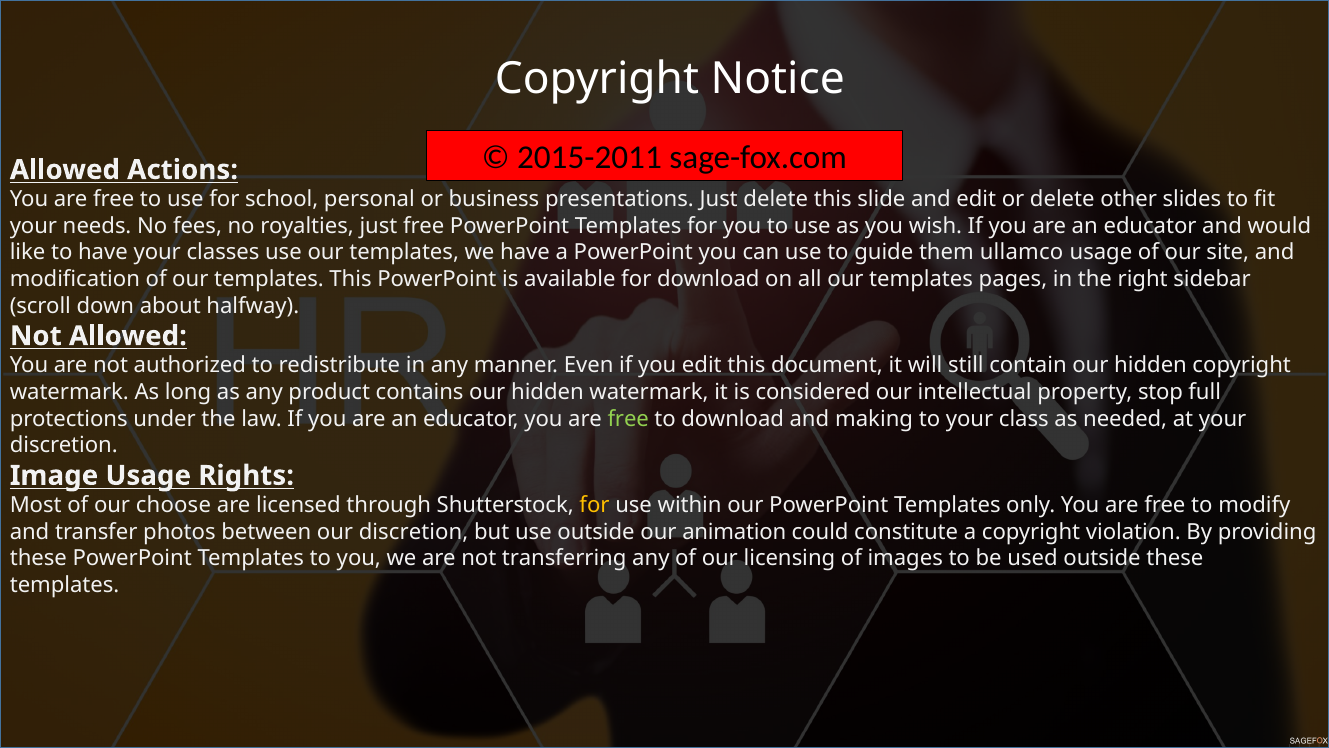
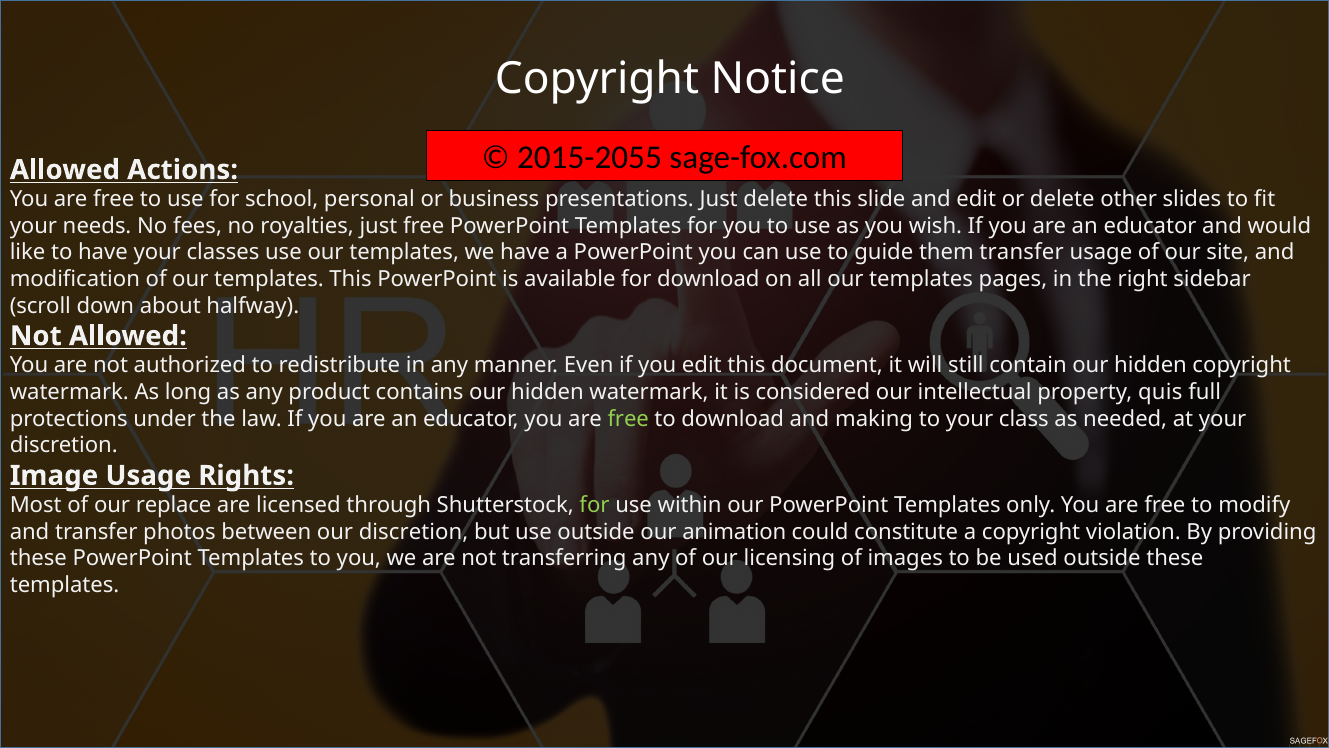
2015-2011: 2015-2011 -> 2015-2055
them ullamco: ullamco -> transfer
stop: stop -> quis
choose: choose -> replace
for at (595, 505) colour: yellow -> light green
